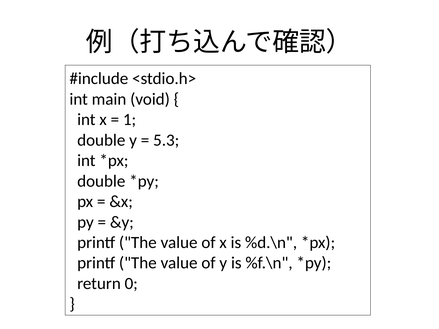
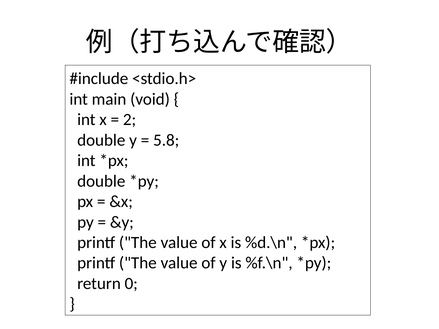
1: 1 -> 2
5.3: 5.3 -> 5.8
